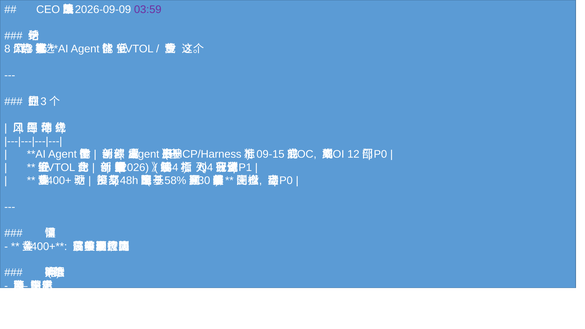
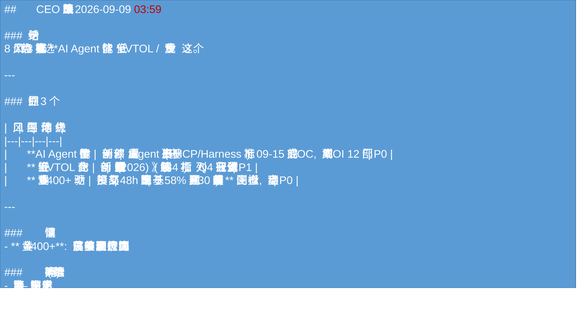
03:59 at (148, 10) colour: purple -> red
